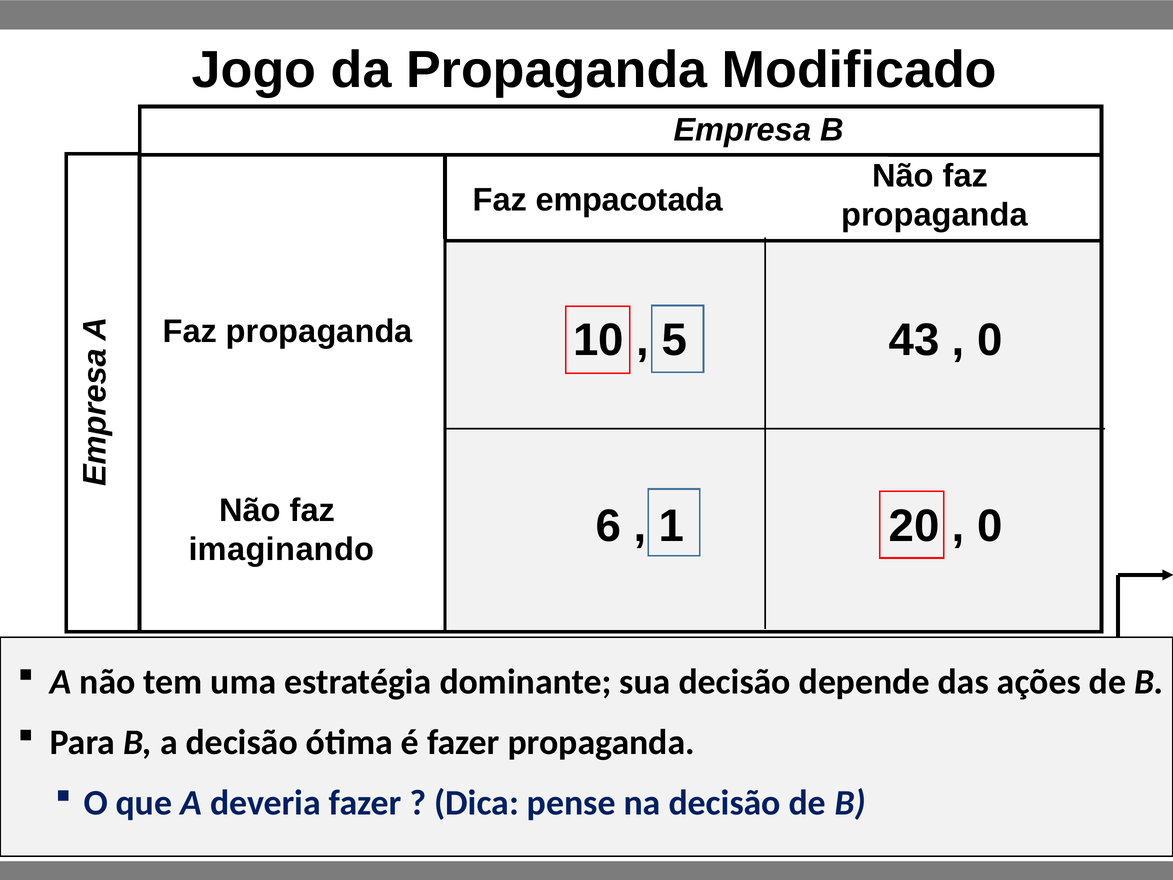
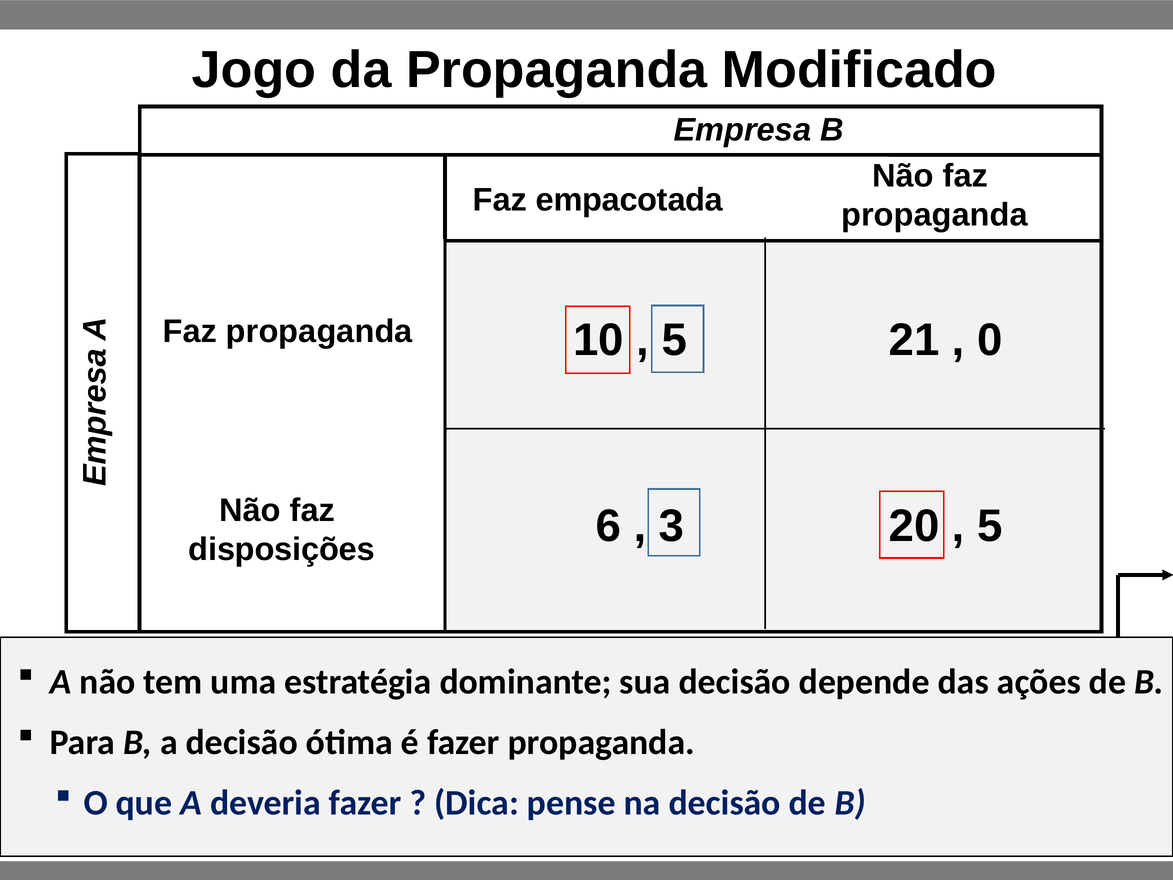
43: 43 -> 21
1: 1 -> 3
0 at (990, 526): 0 -> 5
imaginando: imaginando -> disposições
